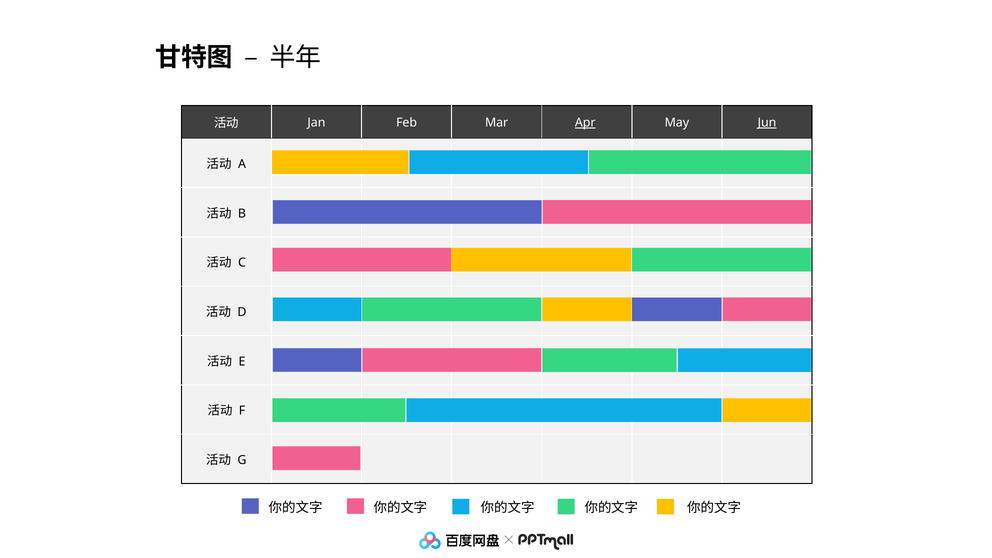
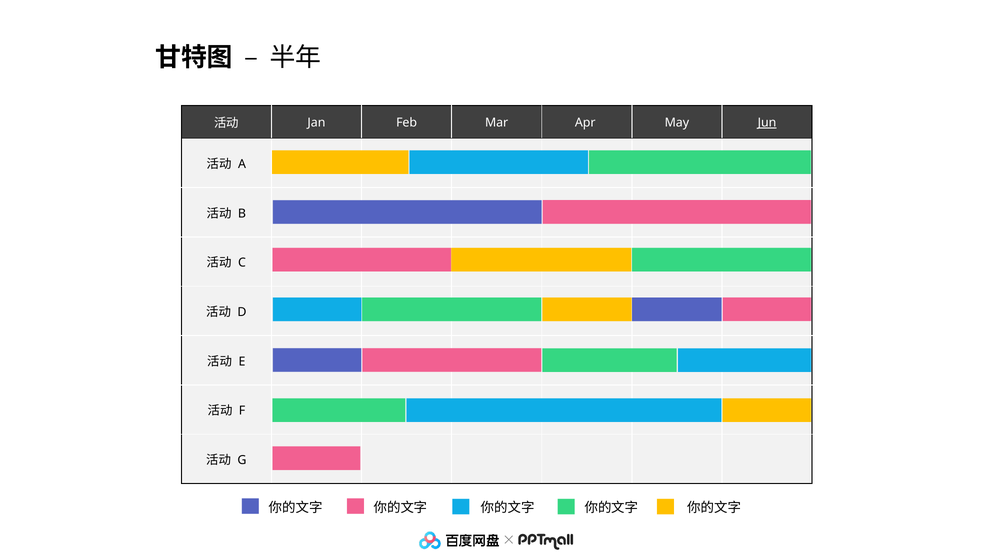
Apr underline: present -> none
